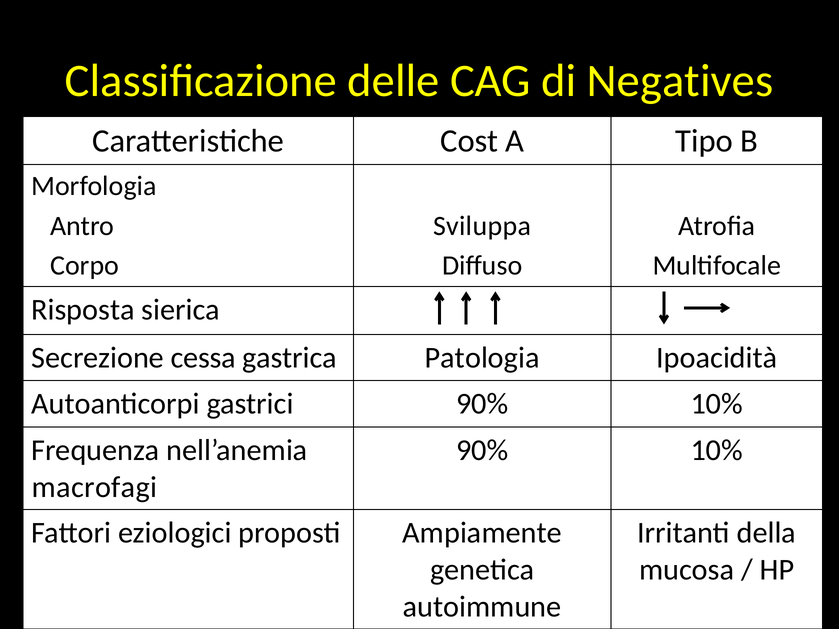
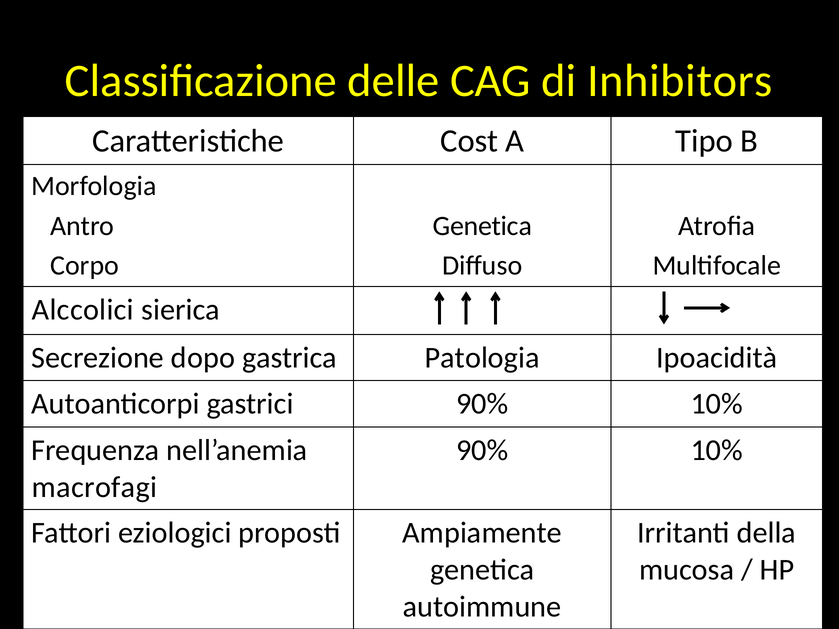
Negatives: Negatives -> Inhibitors
Sviluppa at (482, 226): Sviluppa -> Genetica
Risposta: Risposta -> Alccolici
cessa: cessa -> dopo
